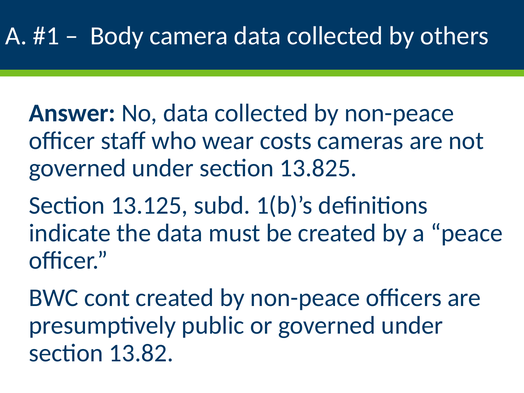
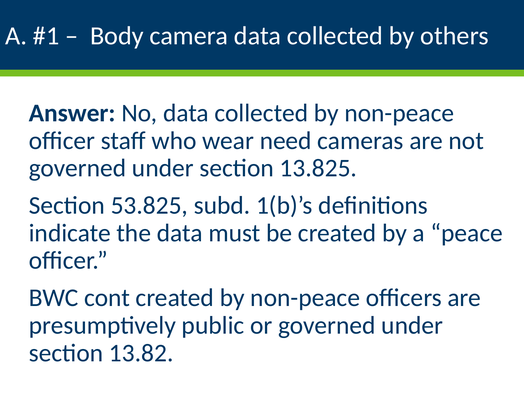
costs: costs -> need
13.125: 13.125 -> 53.825
